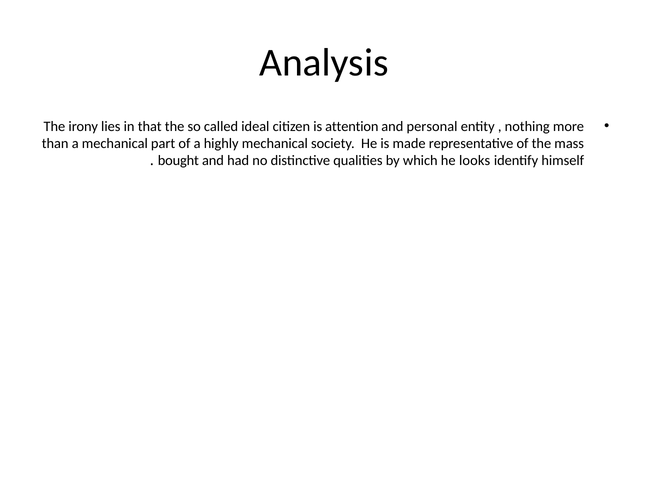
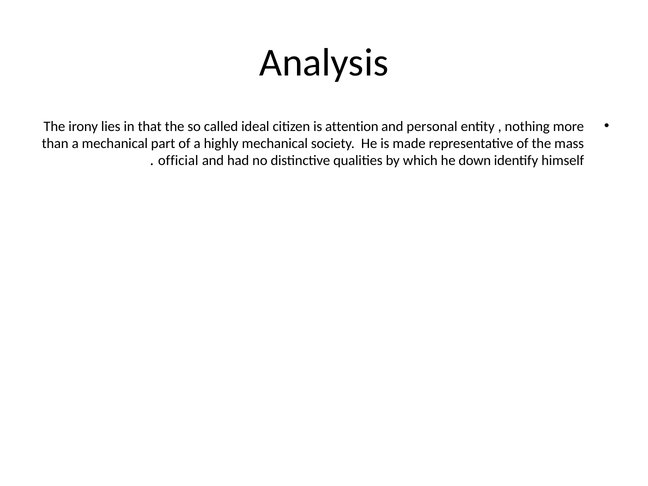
bought: bought -> official
looks: looks -> down
